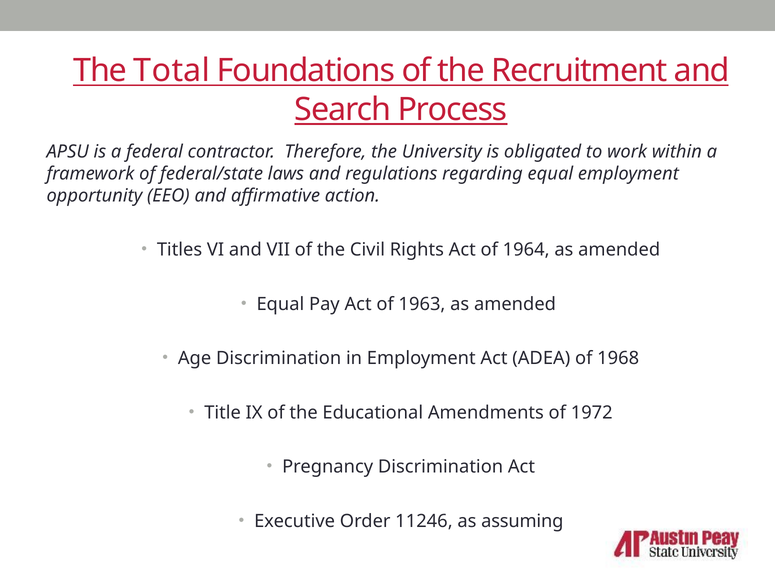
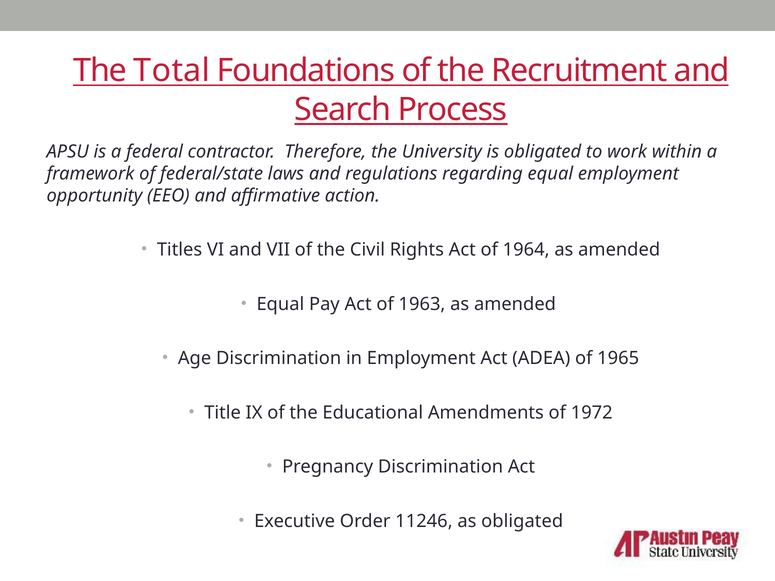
1968: 1968 -> 1965
as assuming: assuming -> obligated
